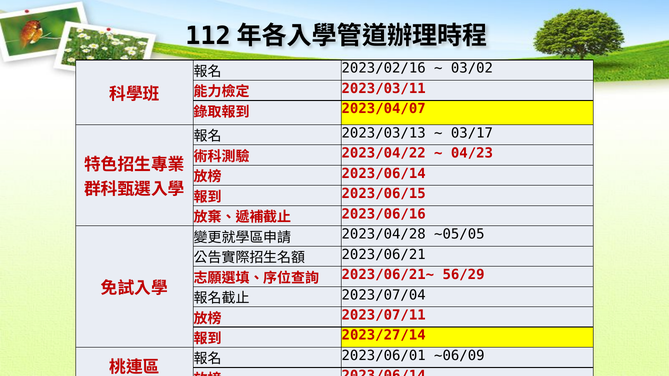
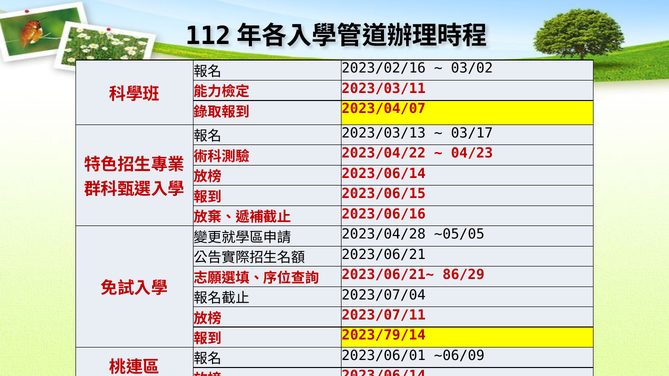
56/29: 56/29 -> 86/29
2023/27/14: 2023/27/14 -> 2023/79/14
